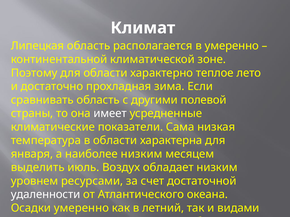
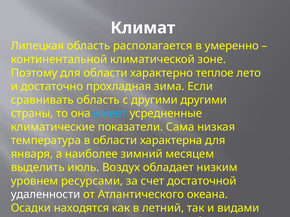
другими полевой: полевой -> другими
имеет colour: white -> light blue
наиболее низким: низким -> зимний
Осадки умеренно: умеренно -> находятся
